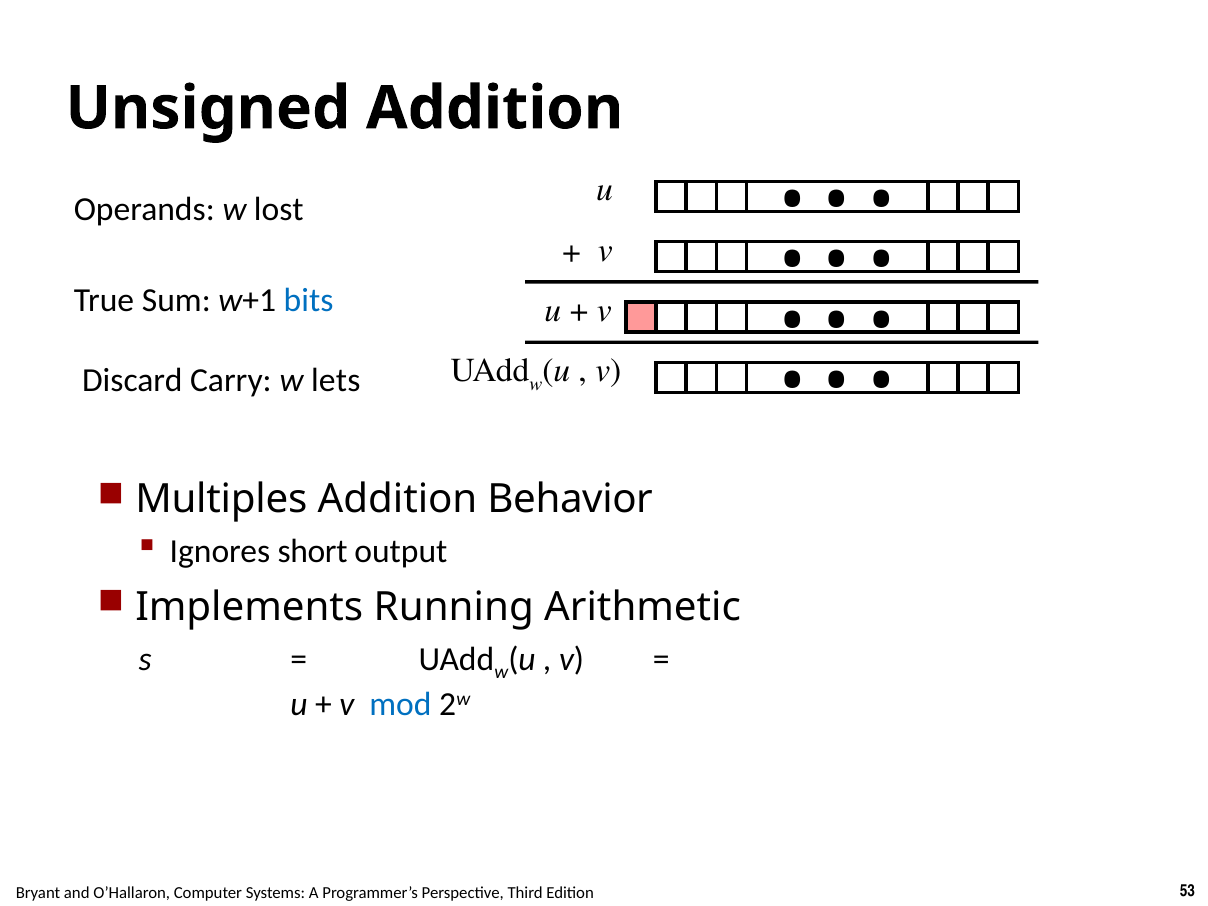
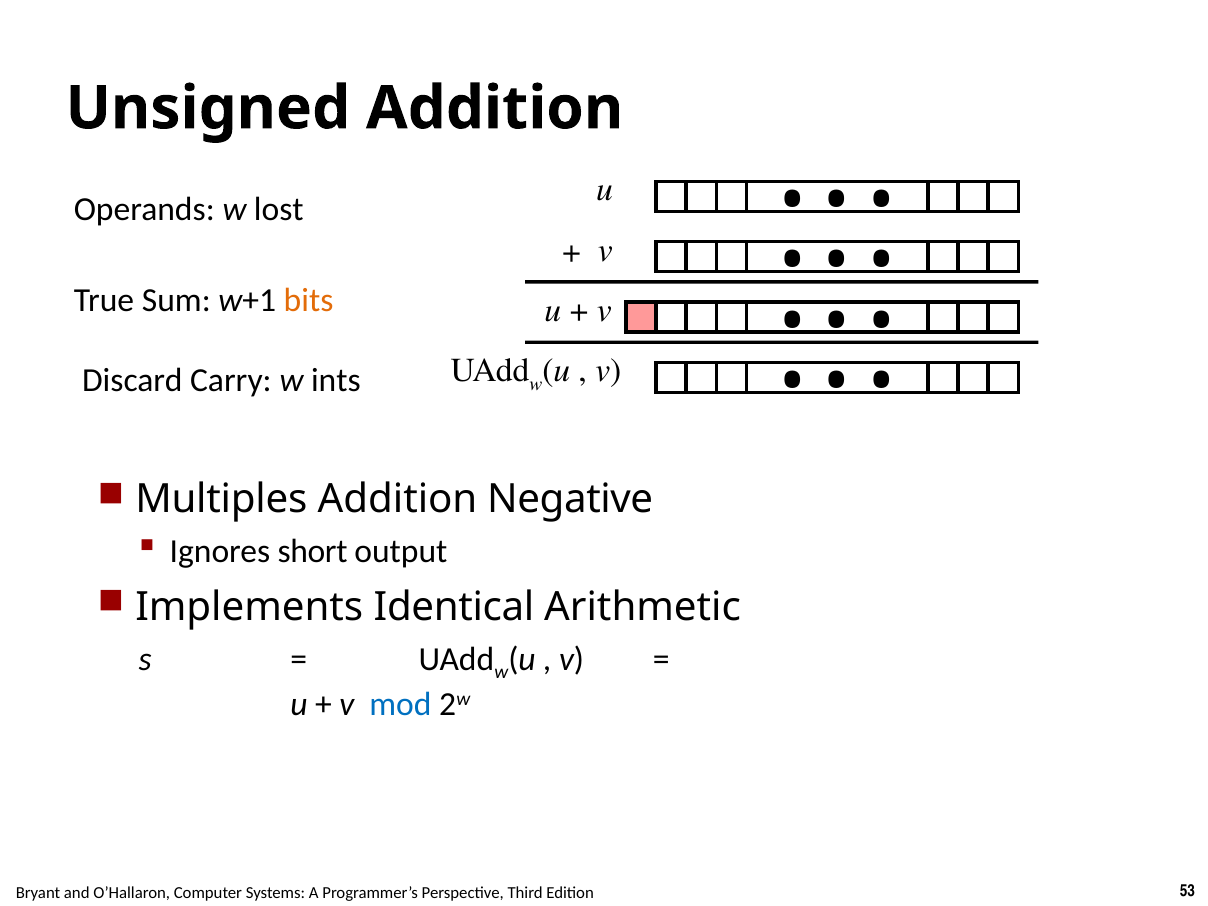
bits colour: blue -> orange
lets: lets -> ints
Behavior: Behavior -> Negative
Running: Running -> Identical
